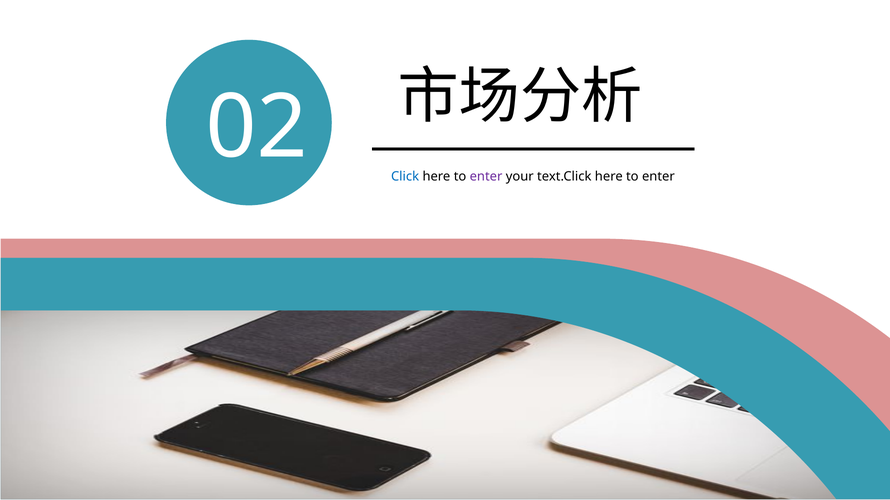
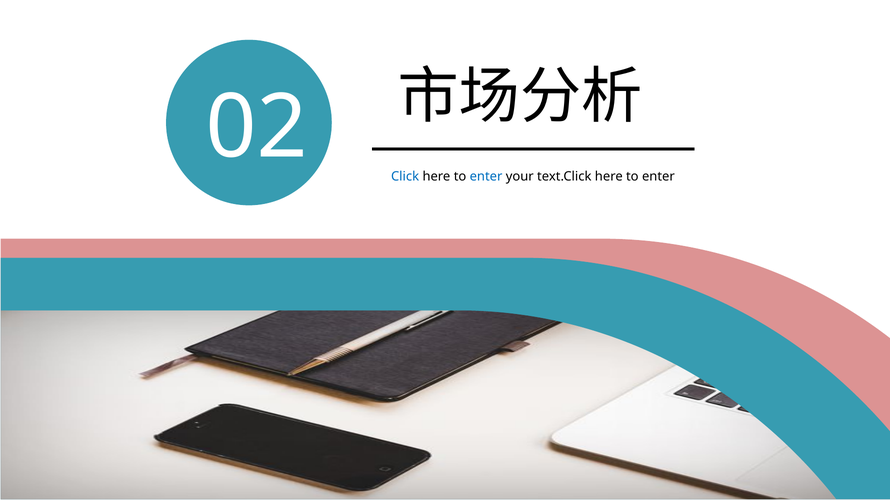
enter at (486, 176) colour: purple -> blue
